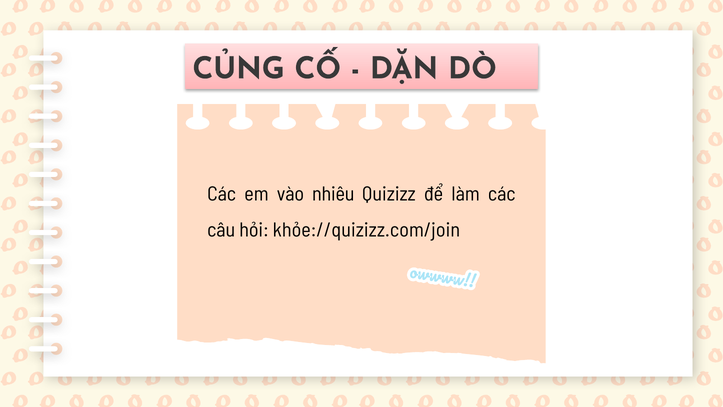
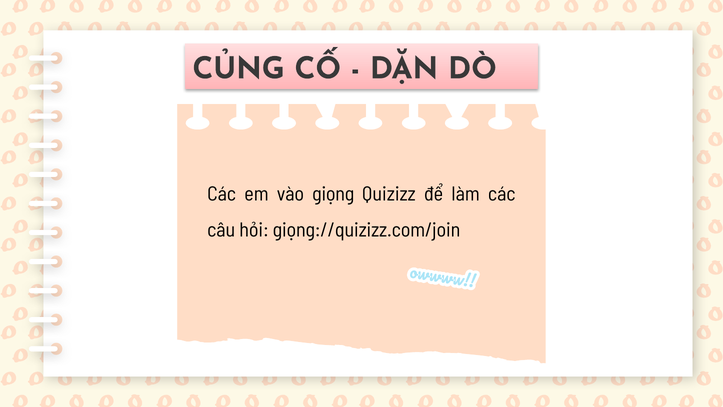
nhiêu: nhiêu -> giọng
khỏe://quizizz.com/join: khỏe://quizizz.com/join -> giọng://quizizz.com/join
